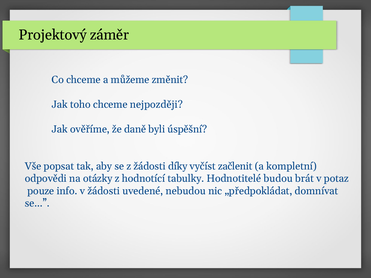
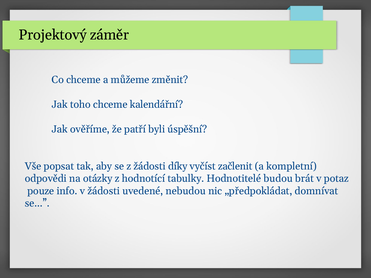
nejpozději: nejpozději -> kalendářní
daně: daně -> patří
